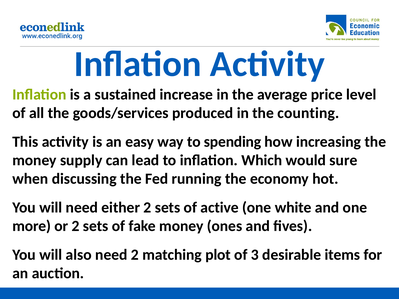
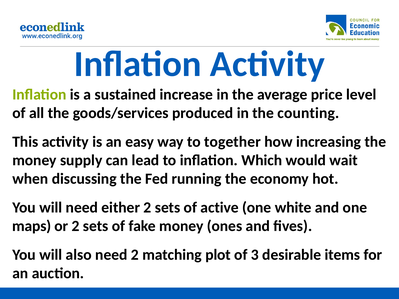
spending: spending -> together
sure: sure -> wait
more: more -> maps
